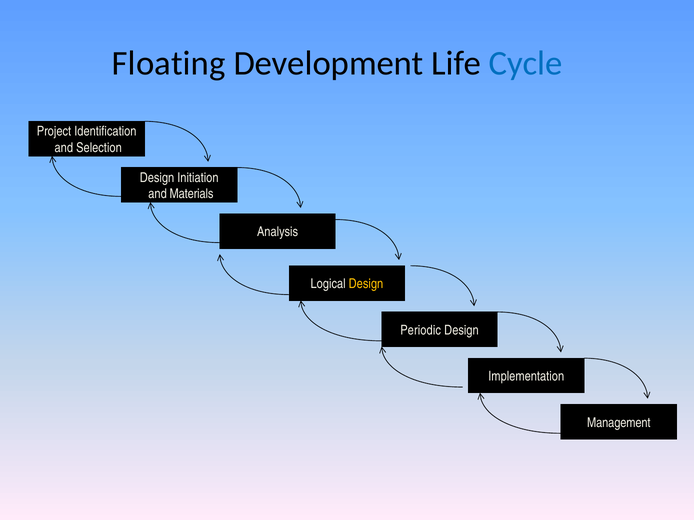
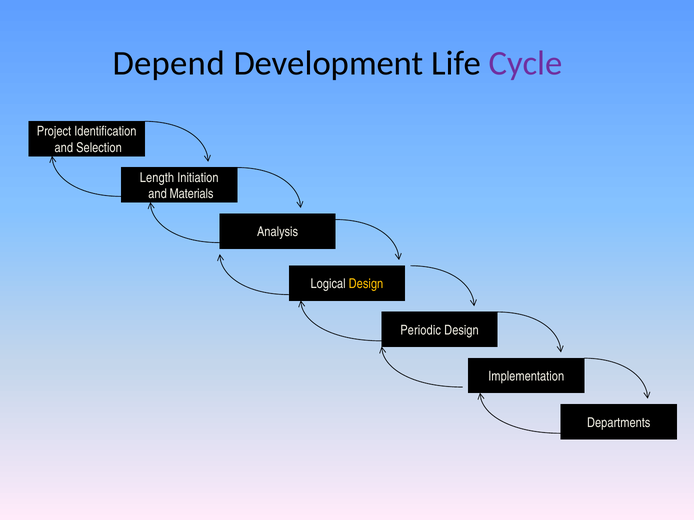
Floating: Floating -> Depend
Cycle colour: blue -> purple
Design at (157, 178): Design -> Length
Management: Management -> Departments
